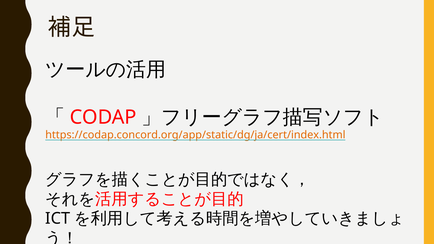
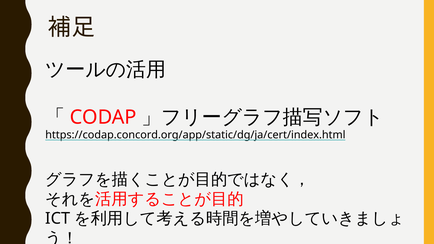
https://codap.concord.org/app/static/dg/ja/cert/index.html colour: orange -> black
